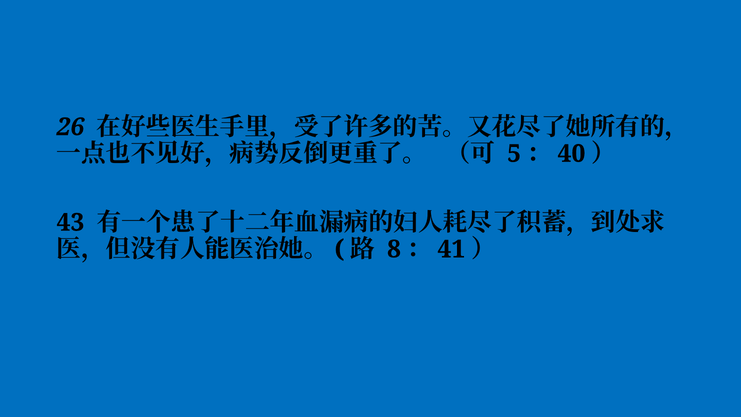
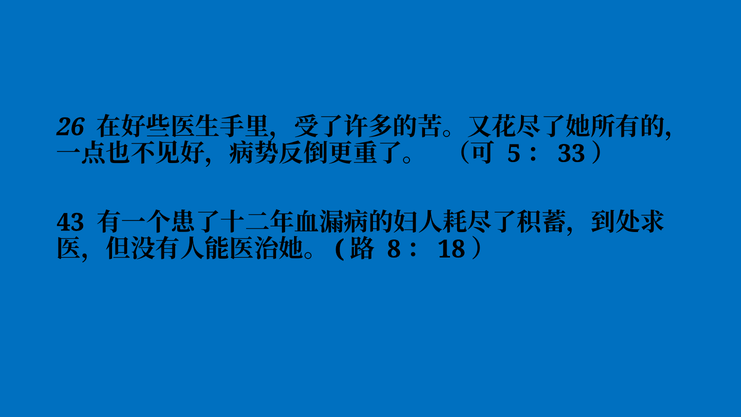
40: 40 -> 33
41: 41 -> 18
